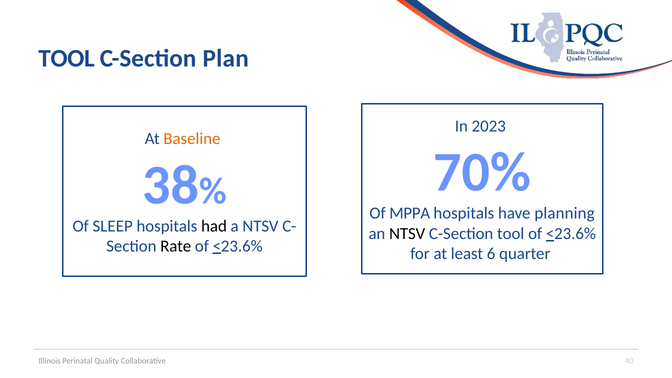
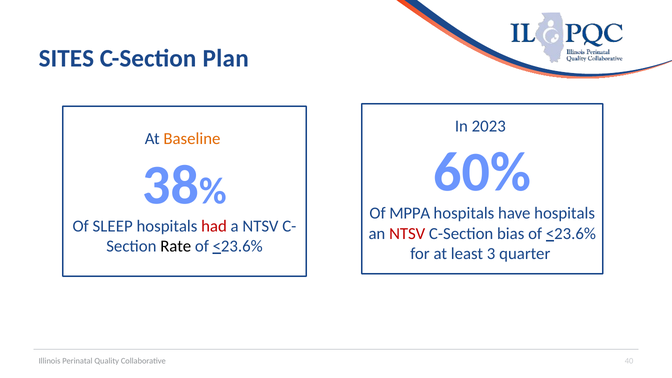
TOOL at (67, 58): TOOL -> SITES
70%: 70% -> 60%
have planning: planning -> hospitals
had colour: black -> red
NTSV at (407, 234) colour: black -> red
C-Section tool: tool -> bias
6: 6 -> 3
